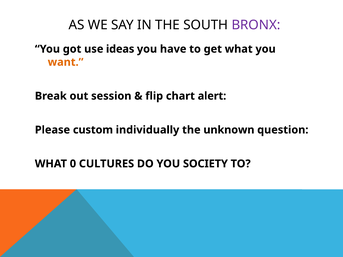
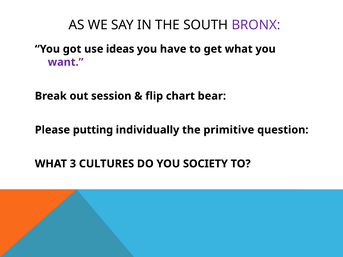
want colour: orange -> purple
alert: alert -> bear
custom: custom -> putting
unknown: unknown -> primitive
0: 0 -> 3
